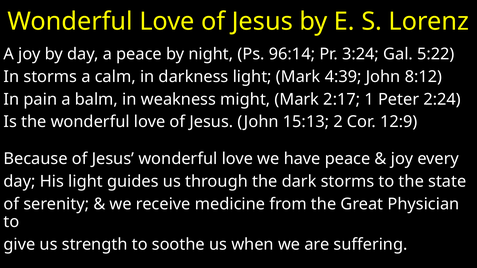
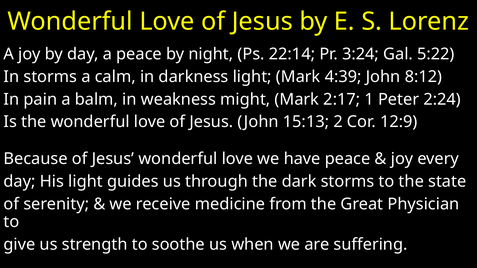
96:14: 96:14 -> 22:14
